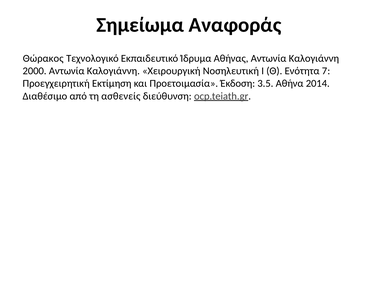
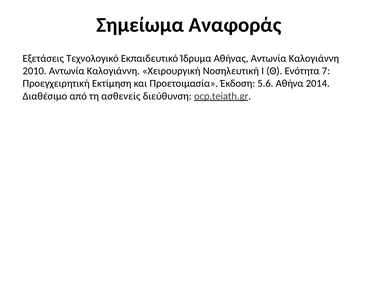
Θώρακος: Θώρακος -> Εξετάσεις
2000: 2000 -> 2010
3.5: 3.5 -> 5.6
